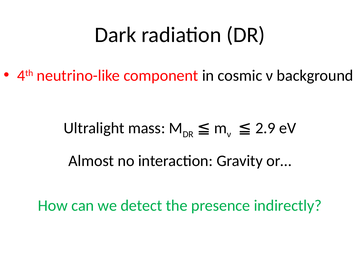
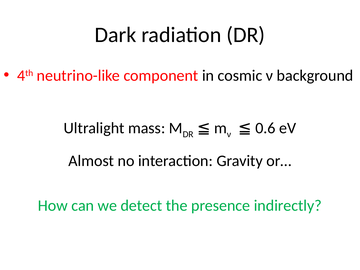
2.9: 2.9 -> 0.6
